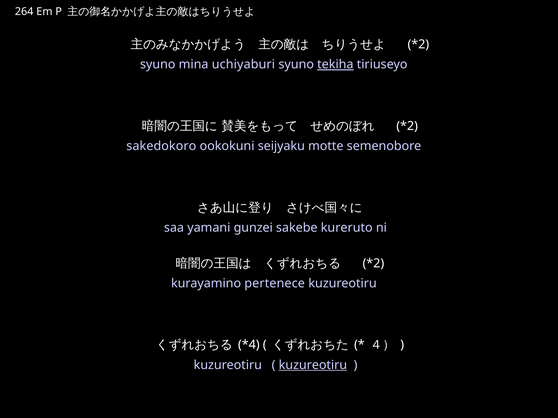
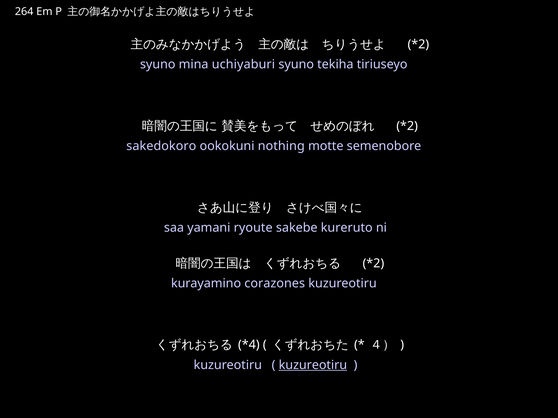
tekiha underline: present -> none
seijyaku: seijyaku -> nothing
gunzei: gunzei -> ryoute
pertenece: pertenece -> corazones
